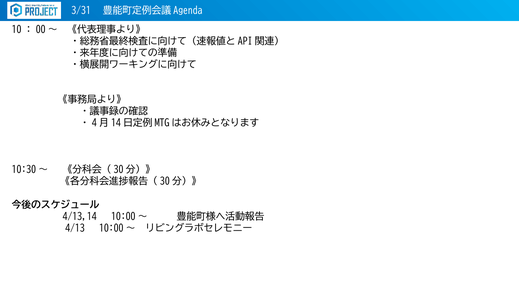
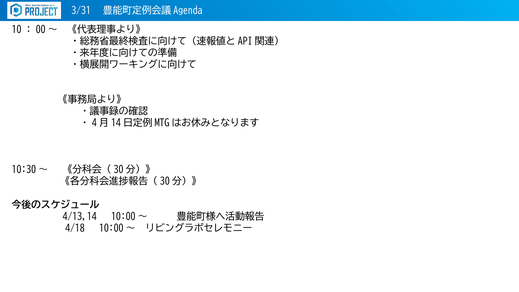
4/13: 4/13 -> 4/18
